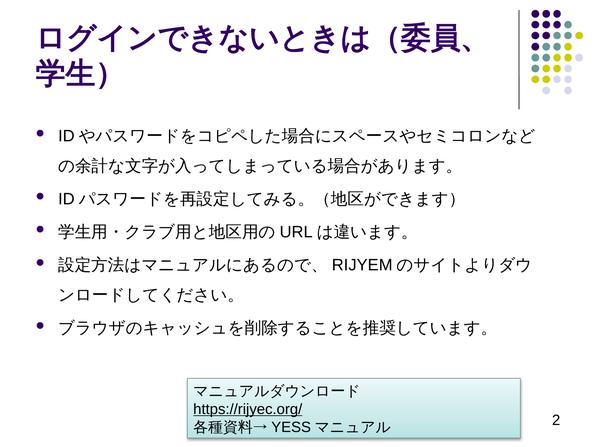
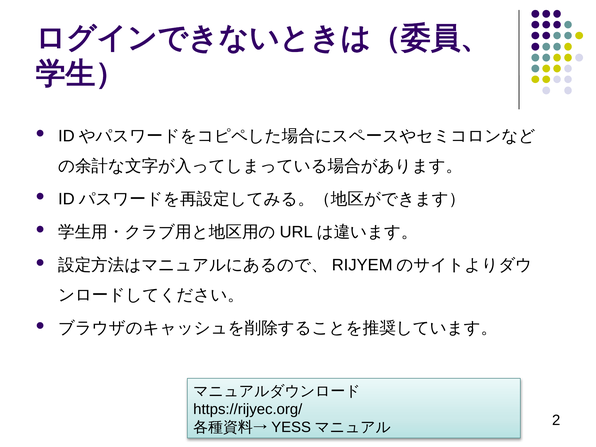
https://rijyec.org/ underline: present -> none
